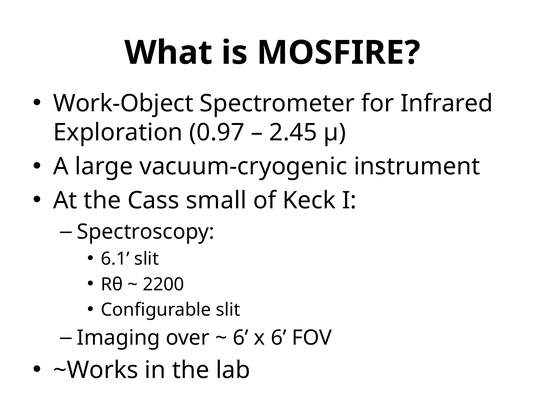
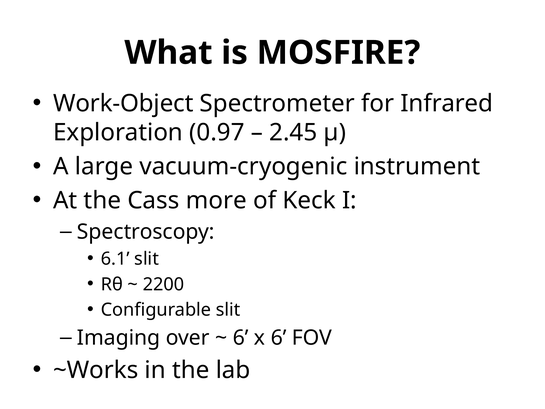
small: small -> more
